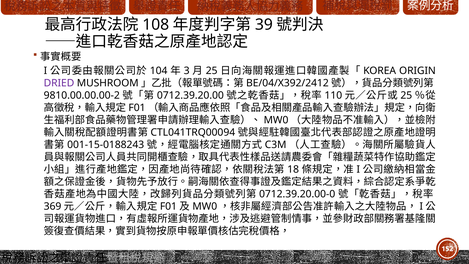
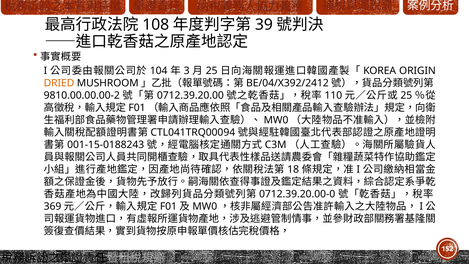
DRIED colour: purple -> orange
